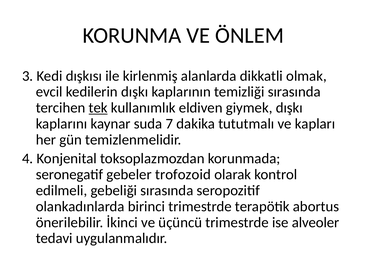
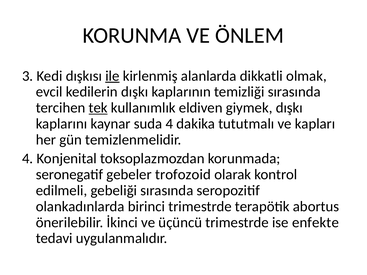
ile underline: none -> present
suda 7: 7 -> 4
alveoler: alveoler -> enfekte
